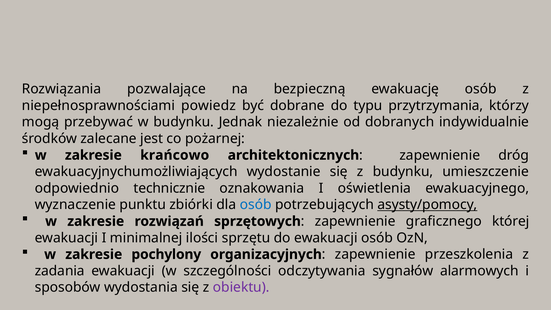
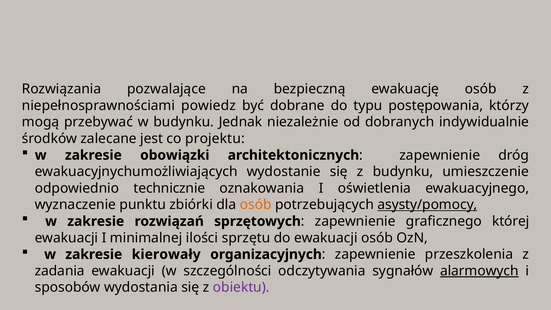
przytrzymania: przytrzymania -> postępowania
pożarnej: pożarnej -> projektu
krańcowo: krańcowo -> obowiązki
osób at (256, 205) colour: blue -> orange
pochylony: pochylony -> kierowały
alarmowych underline: none -> present
